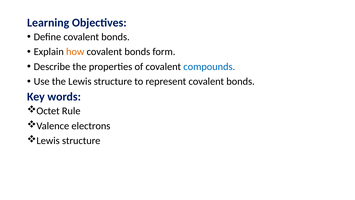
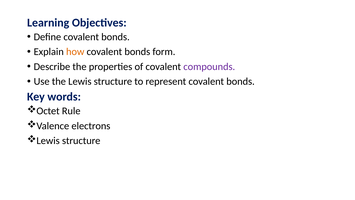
compounds colour: blue -> purple
